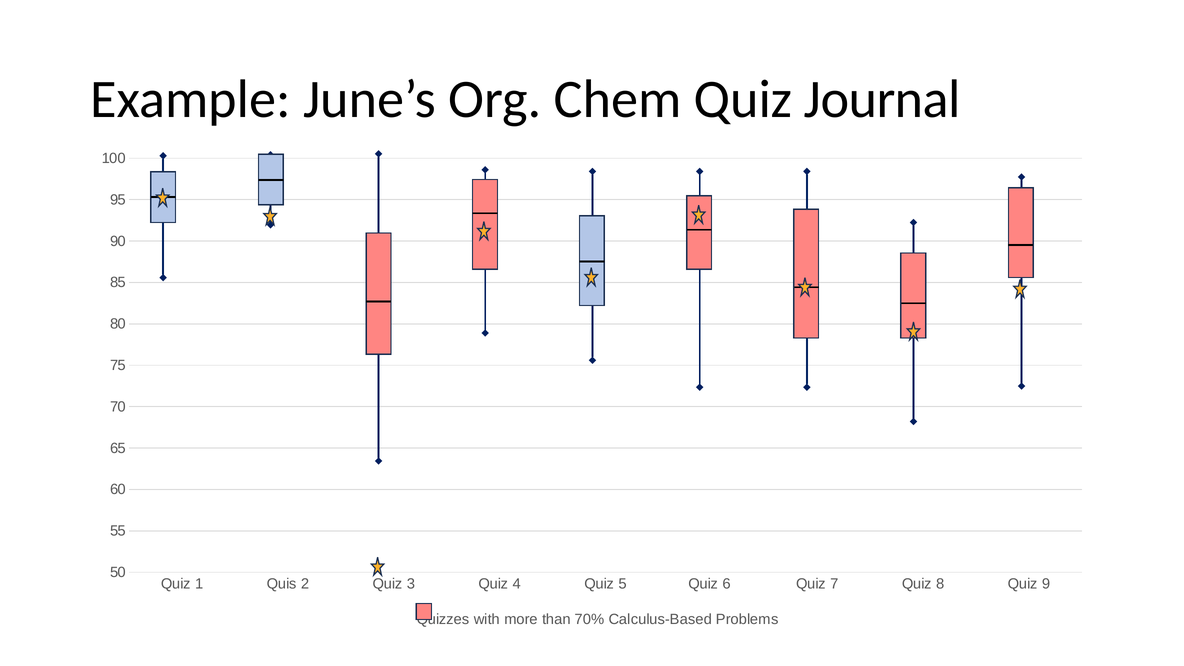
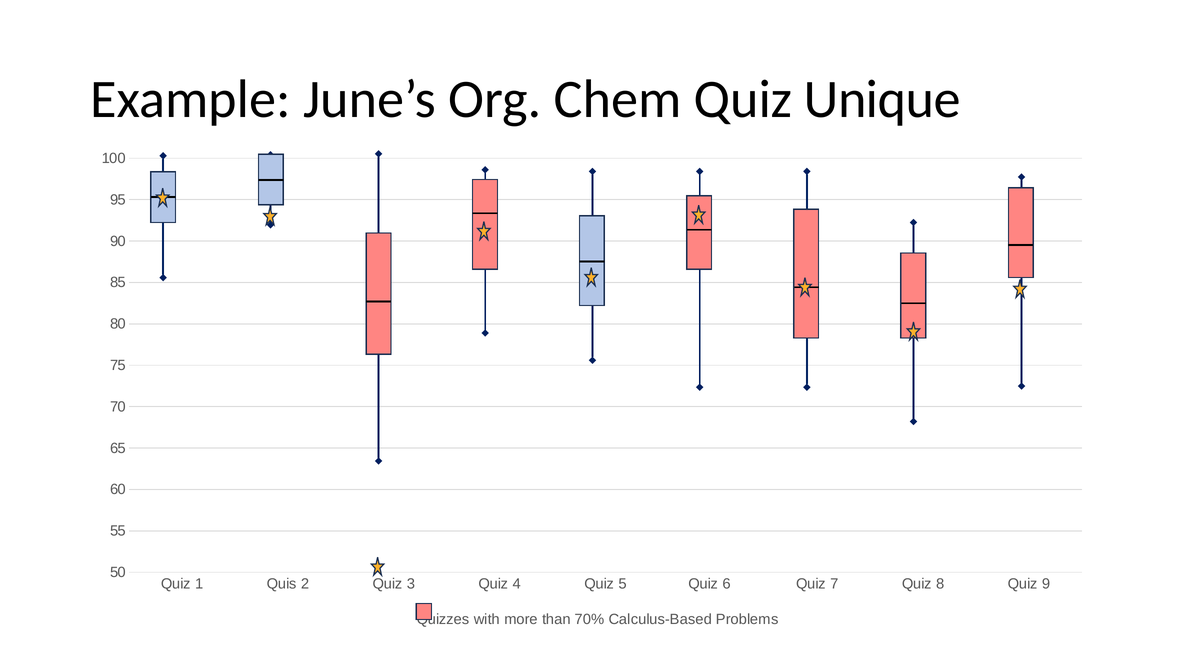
Journal: Journal -> Unique
